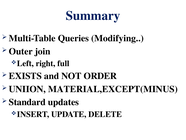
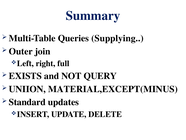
Modifying: Modifying -> Supplying
ORDER: ORDER -> QUERY
